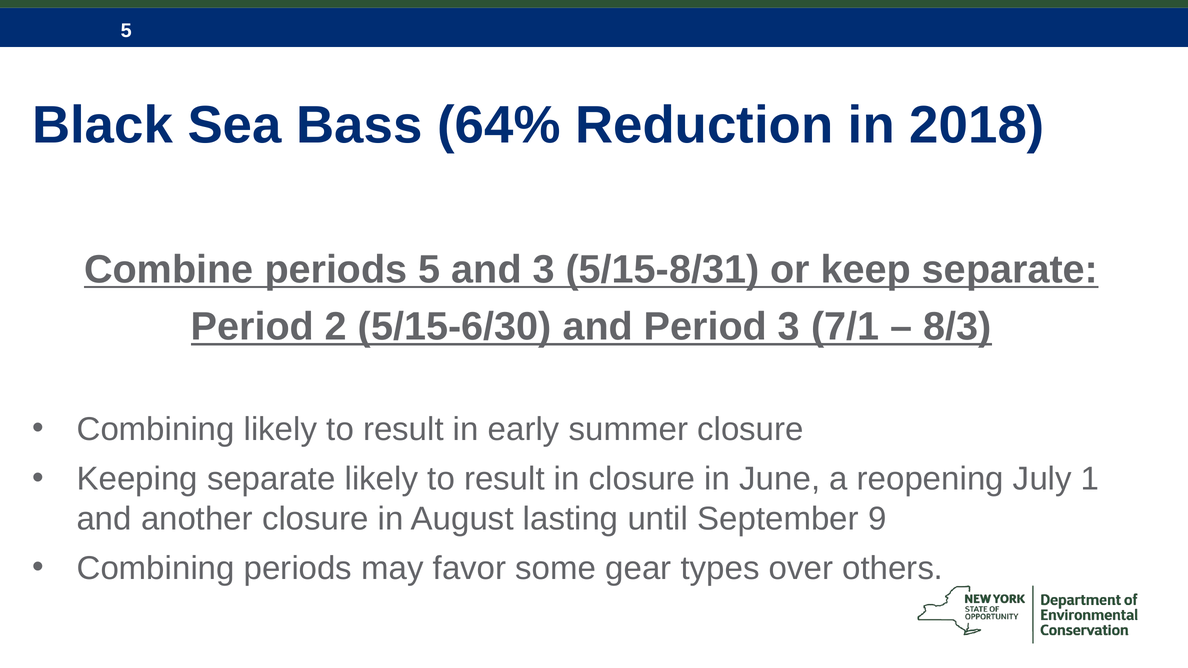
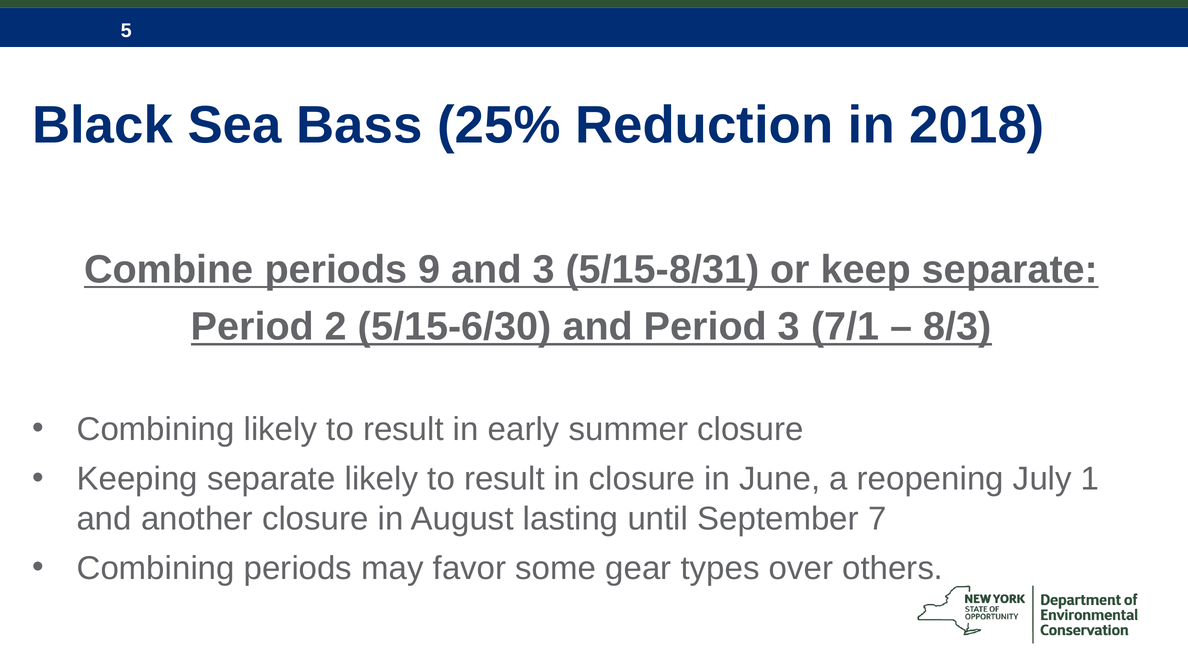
64%: 64% -> 25%
periods 5: 5 -> 9
9: 9 -> 7
